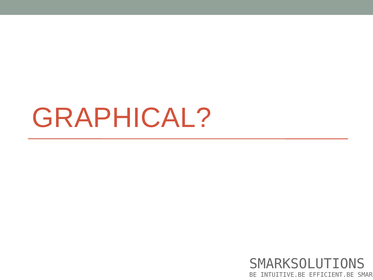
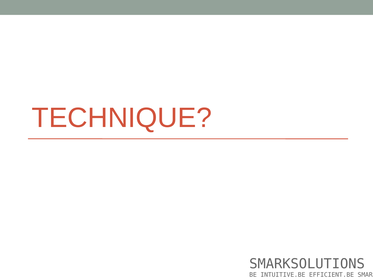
GRAPHICAL: GRAPHICAL -> TECHNIQUE
